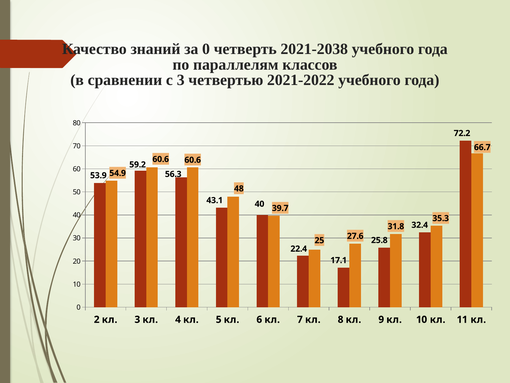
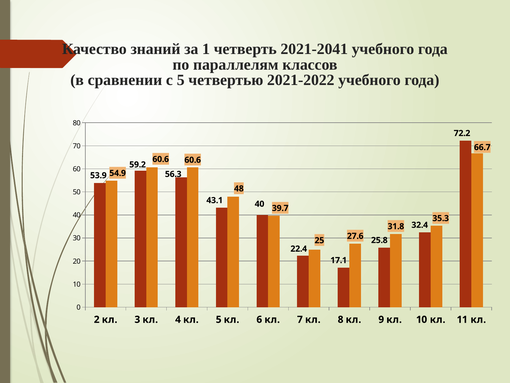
за 0: 0 -> 1
2021-2038: 2021-2038 -> 2021-2041
с 3: 3 -> 5
